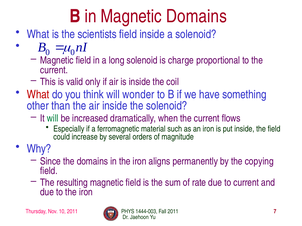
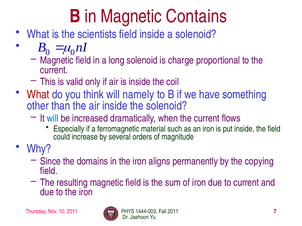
Magnetic Domains: Domains -> Contains
wonder: wonder -> namely
will at (53, 118) colour: green -> blue
of rate: rate -> iron
